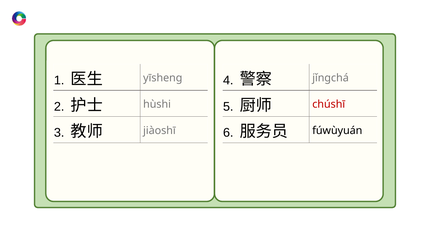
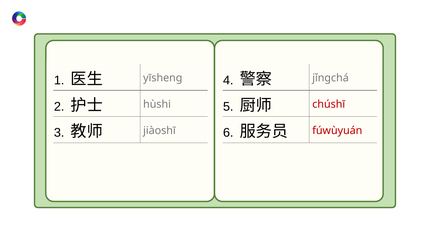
fúwùyuán colour: black -> red
